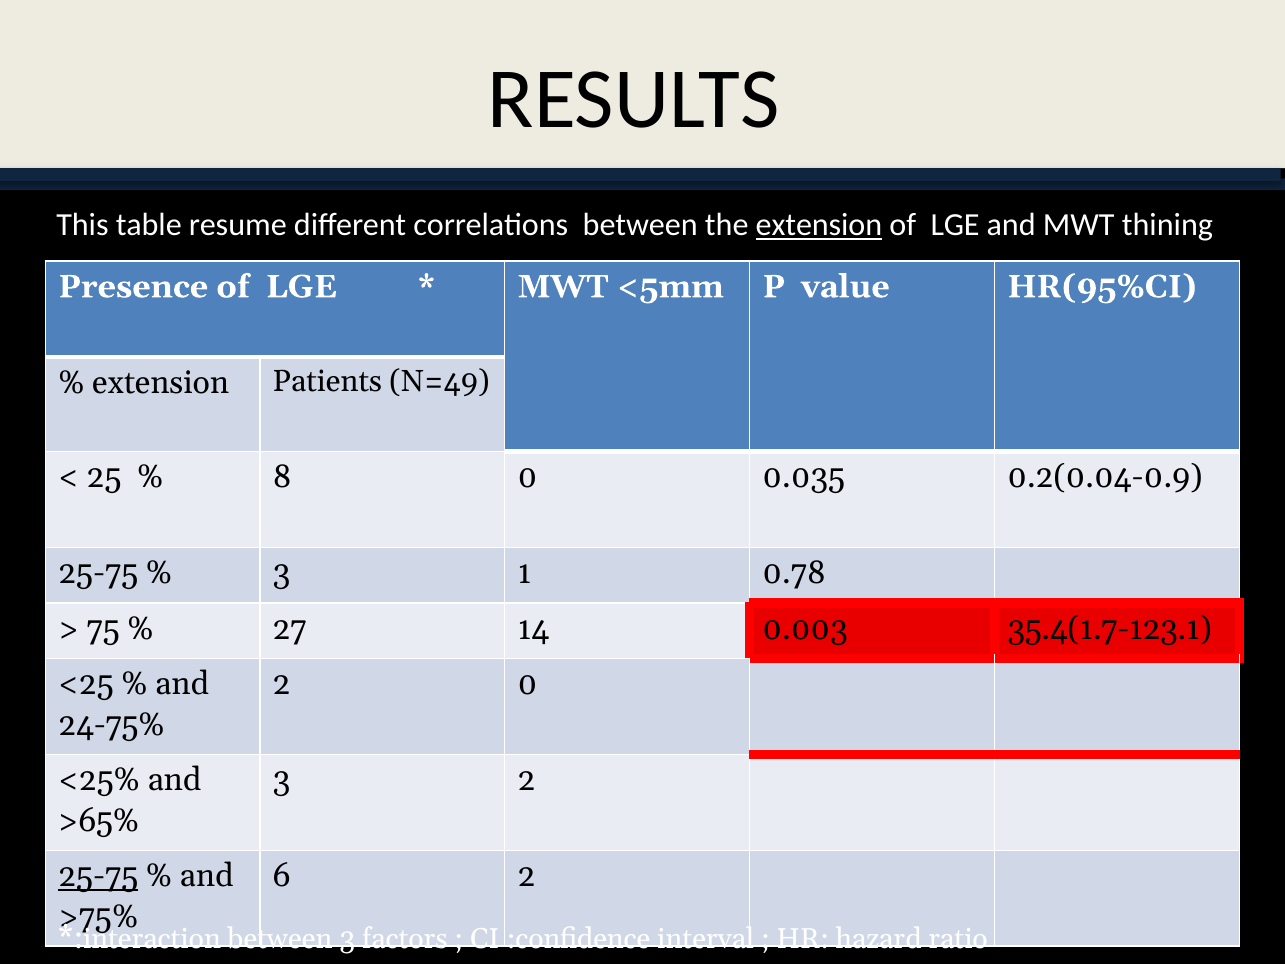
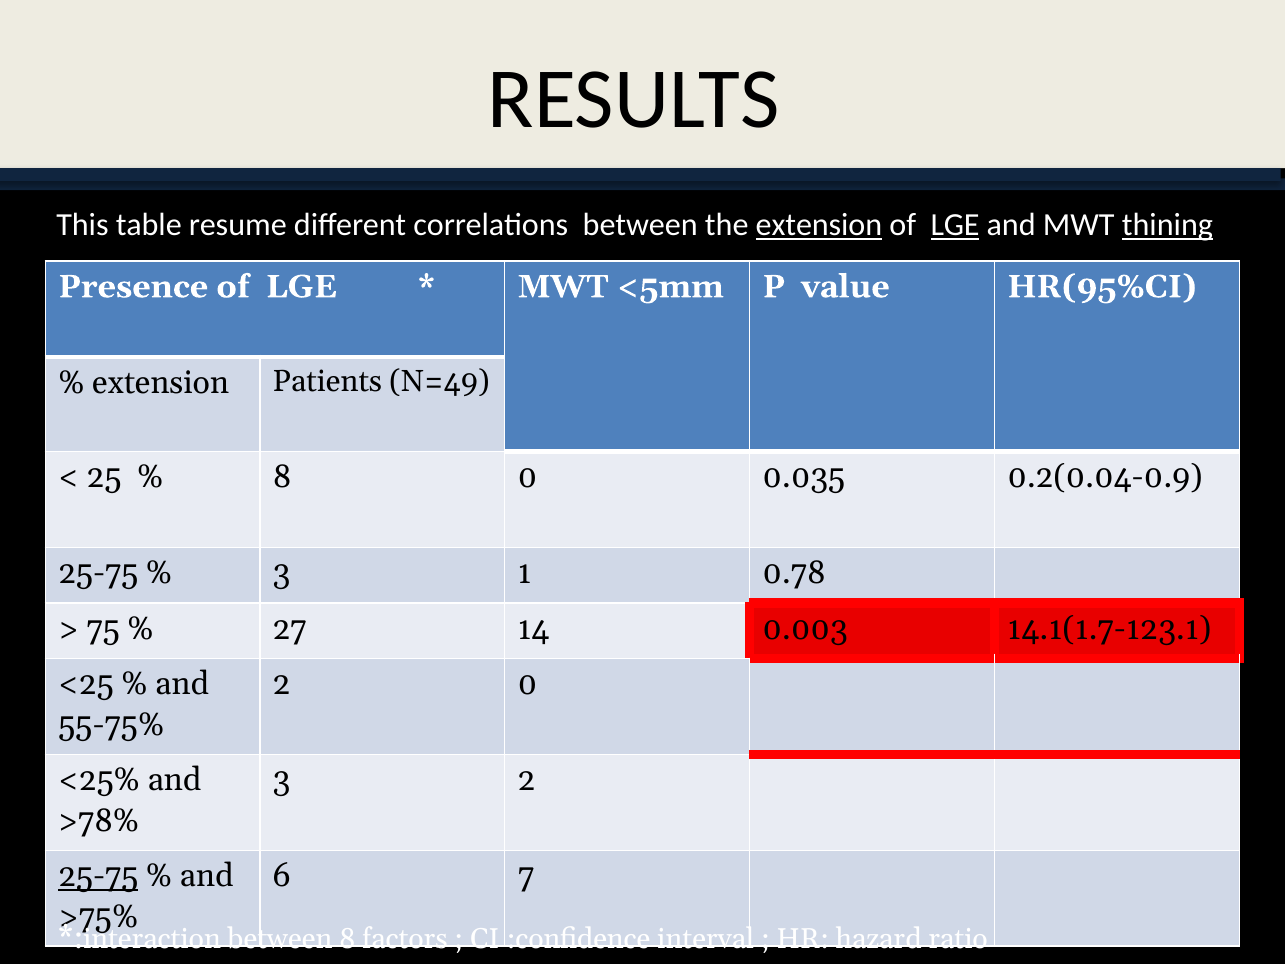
LGE at (955, 225) underline: none -> present
thining underline: none -> present
35.4(1.7-123.1: 35.4(1.7-123.1 -> 14.1(1.7-123.1
24-75%: 24-75% -> 55-75%
>65%: >65% -> >78%
6 2: 2 -> 7
between 3: 3 -> 8
